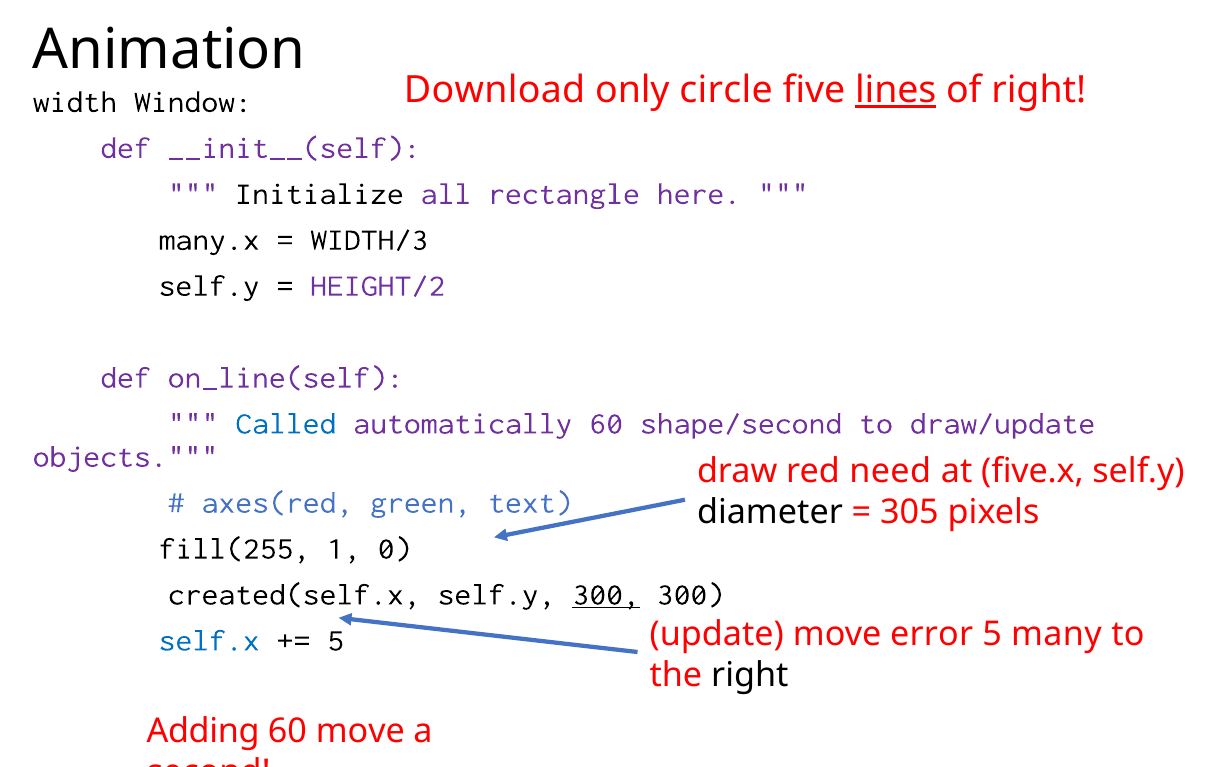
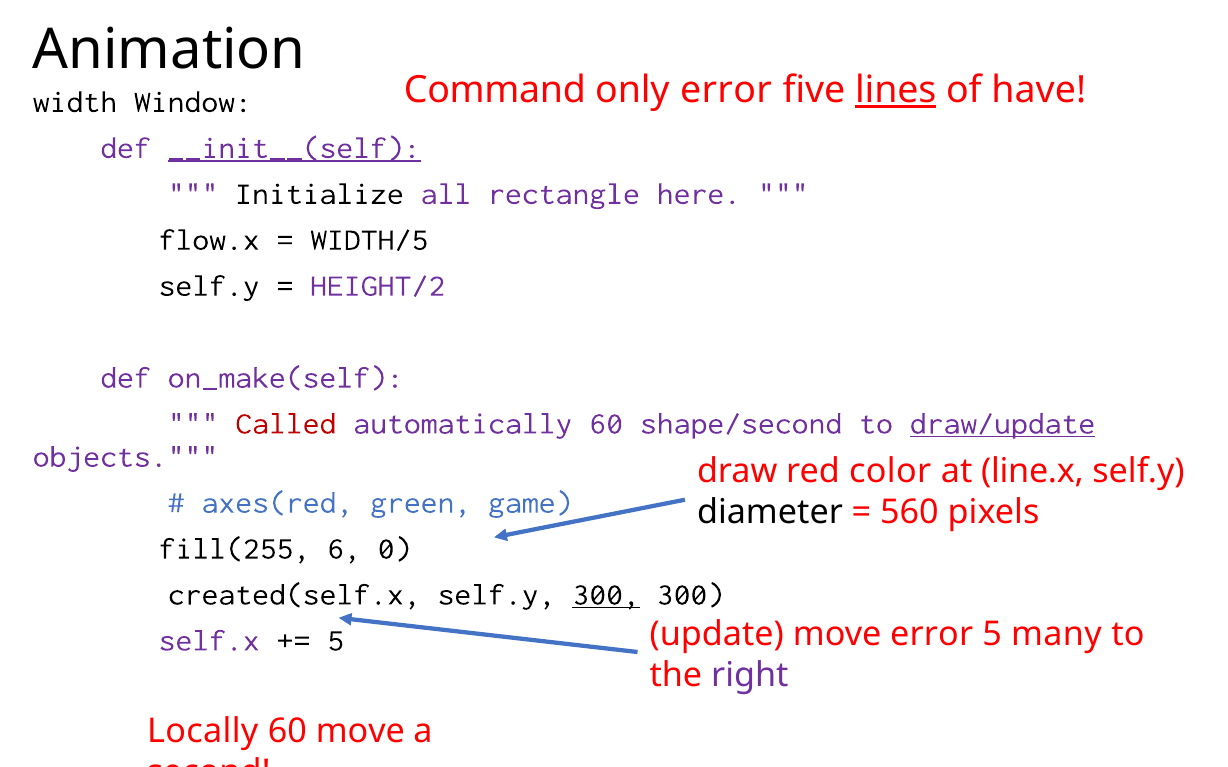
Download: Download -> Command
only circle: circle -> error
of right: right -> have
__init__(self underline: none -> present
many.x: many.x -> flow.x
WIDTH/3: WIDTH/3 -> WIDTH/5
on_line(self: on_line(self -> on_make(self
Called colour: blue -> red
draw/update underline: none -> present
need: need -> color
five.x: five.x -> line.x
text: text -> game
305: 305 -> 560
1: 1 -> 6
self.x colour: blue -> purple
right at (750, 675) colour: black -> purple
Adding: Adding -> Locally
